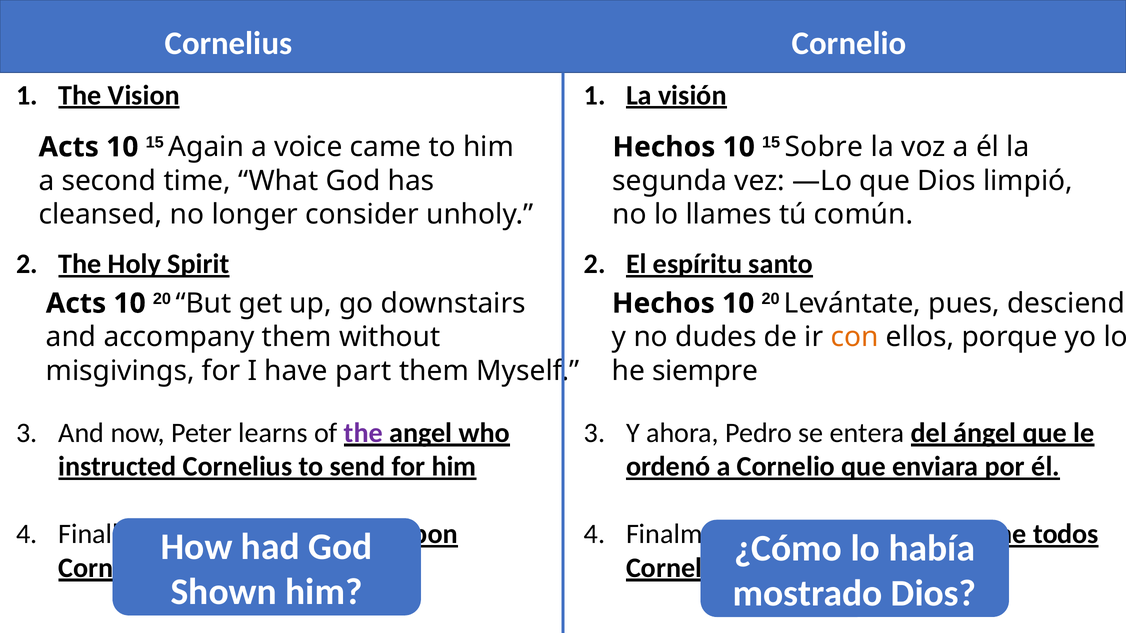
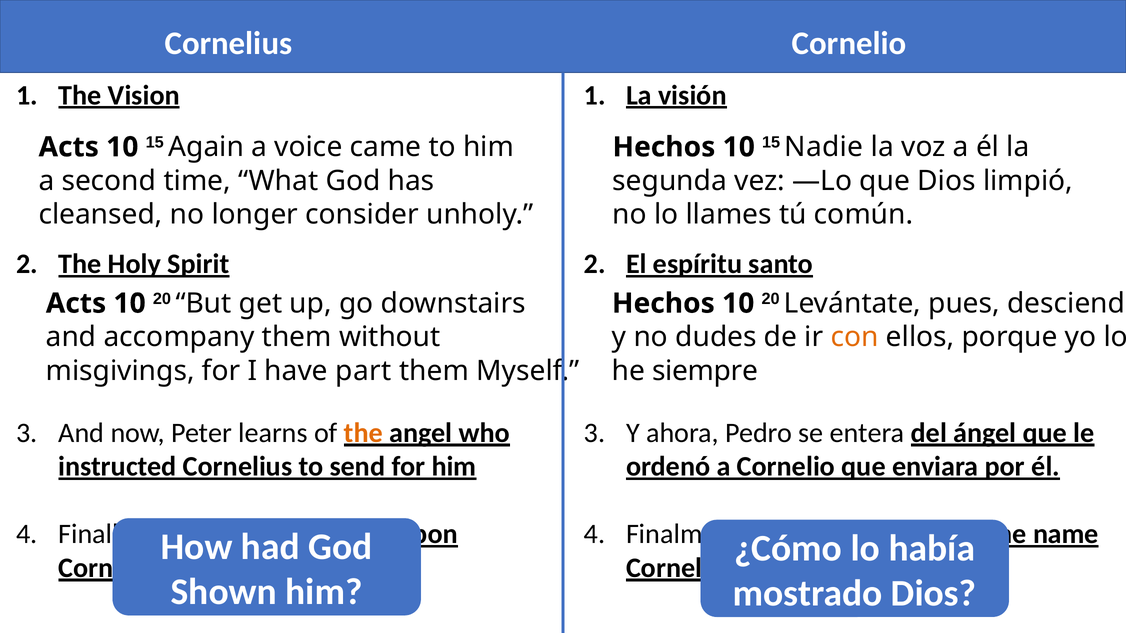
Sobre: Sobre -> Nadie
the at (363, 433) colour: purple -> orange
todos: todos -> name
